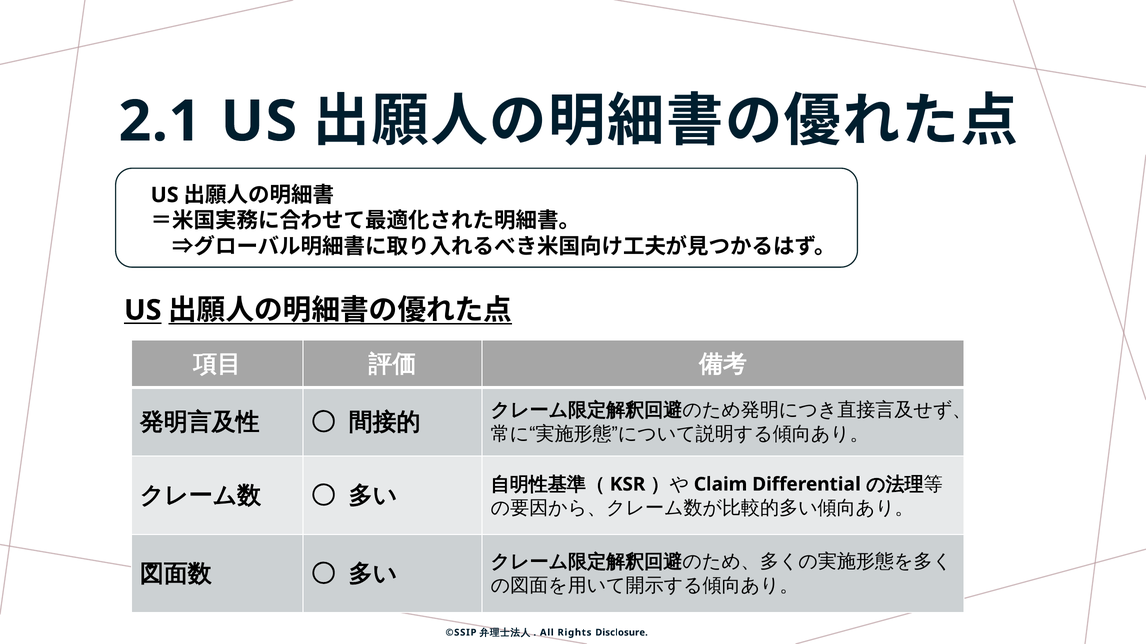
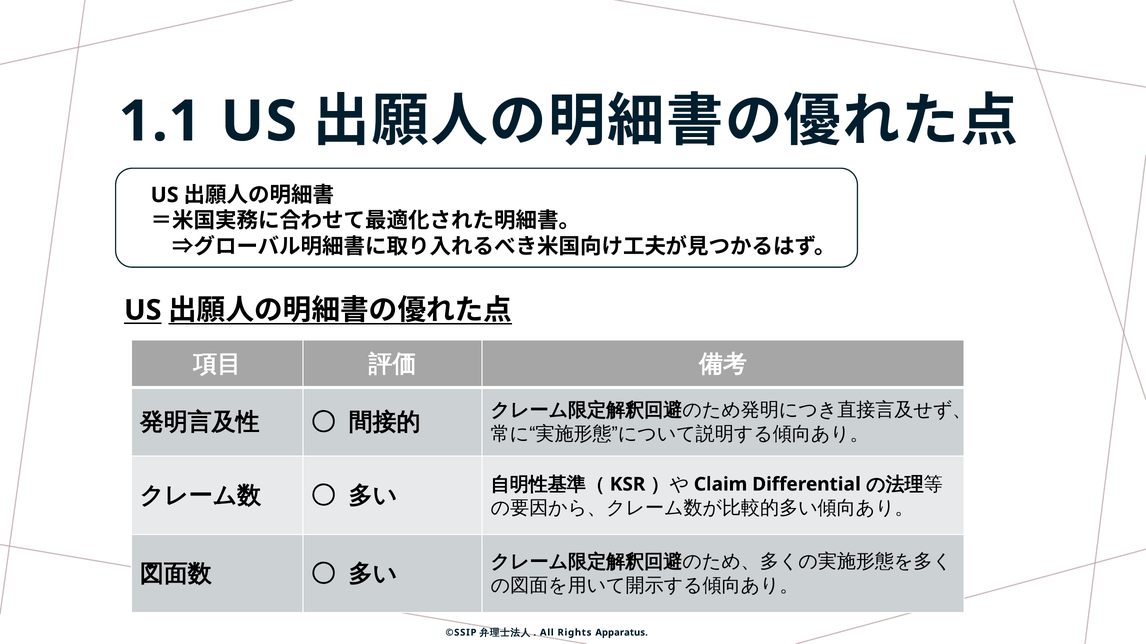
2.1: 2.1 -> 1.1
Disclosure: Disclosure -> Apparatus
